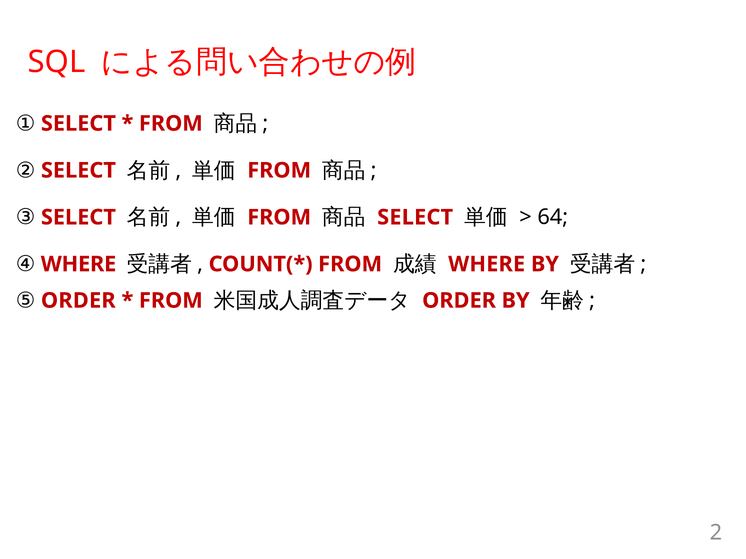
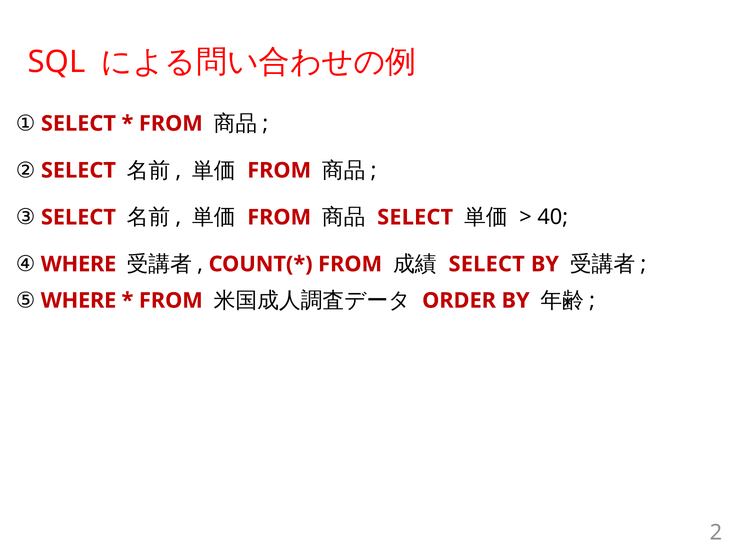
64: 64 -> 40
WHERE at (487, 264): WHERE -> SELECT
⑤ ORDER: ORDER -> WHERE
